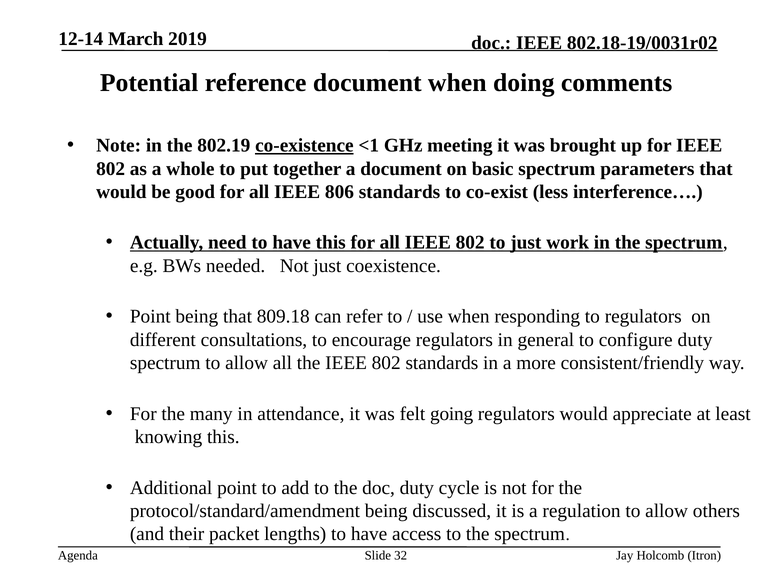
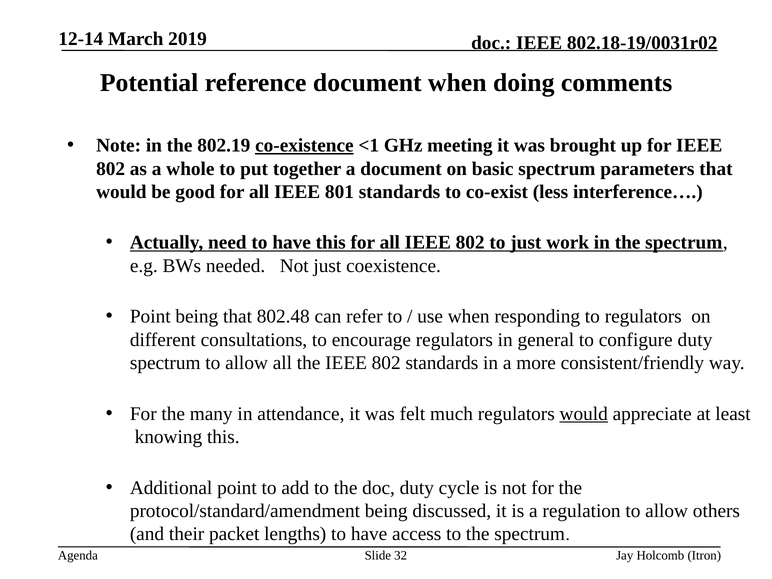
806: 806 -> 801
809.18: 809.18 -> 802.48
going: going -> much
would at (584, 414) underline: none -> present
